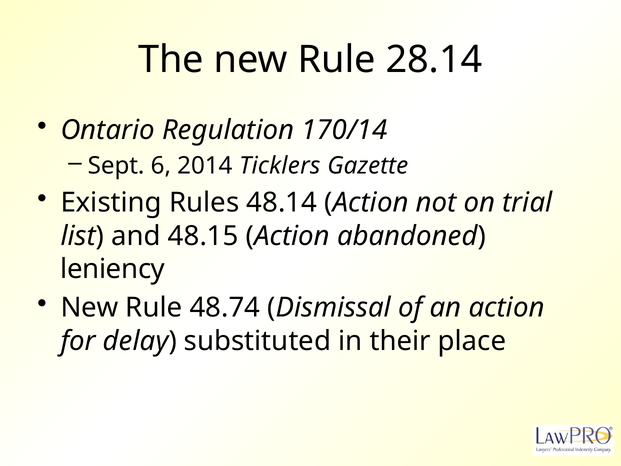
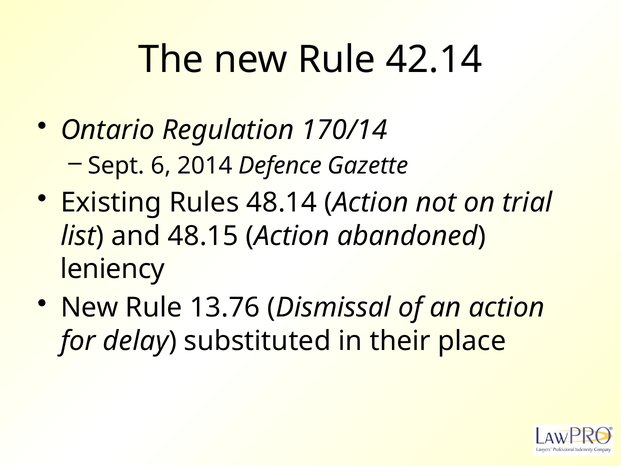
28.14: 28.14 -> 42.14
Ticklers: Ticklers -> Defence
48.74: 48.74 -> 13.76
